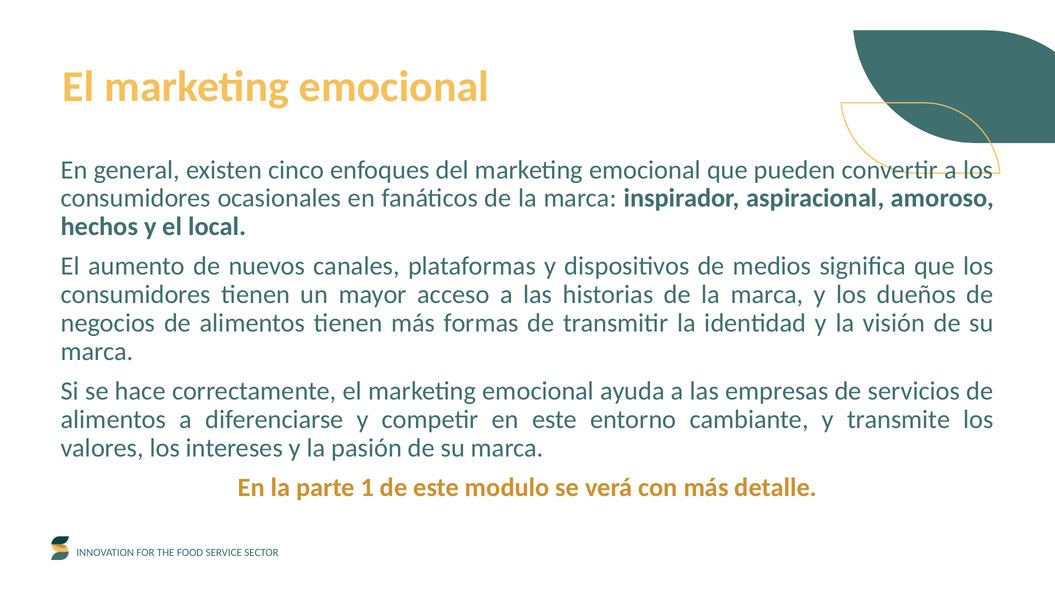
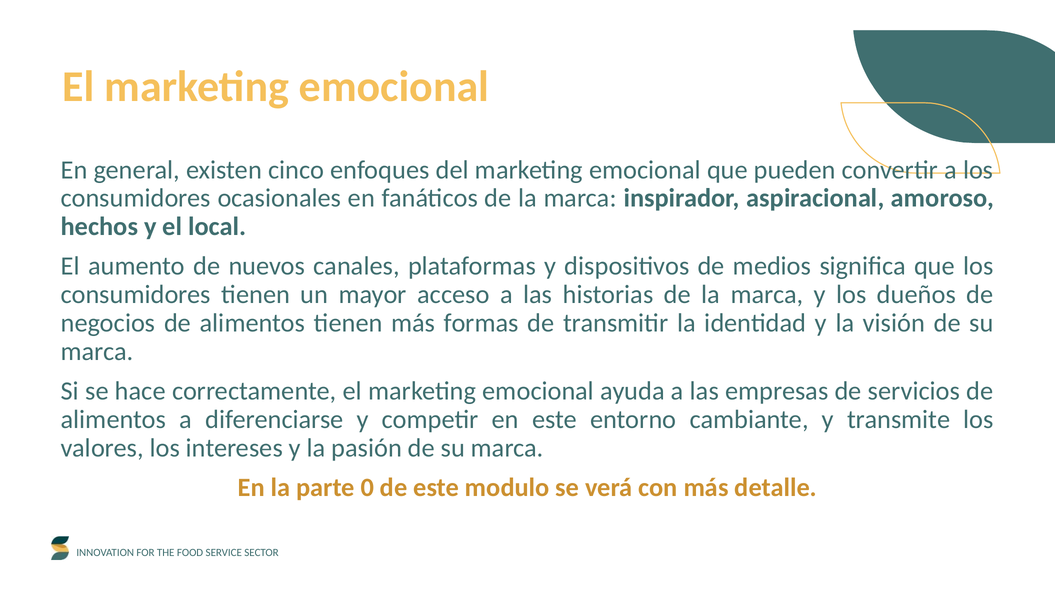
1: 1 -> 0
